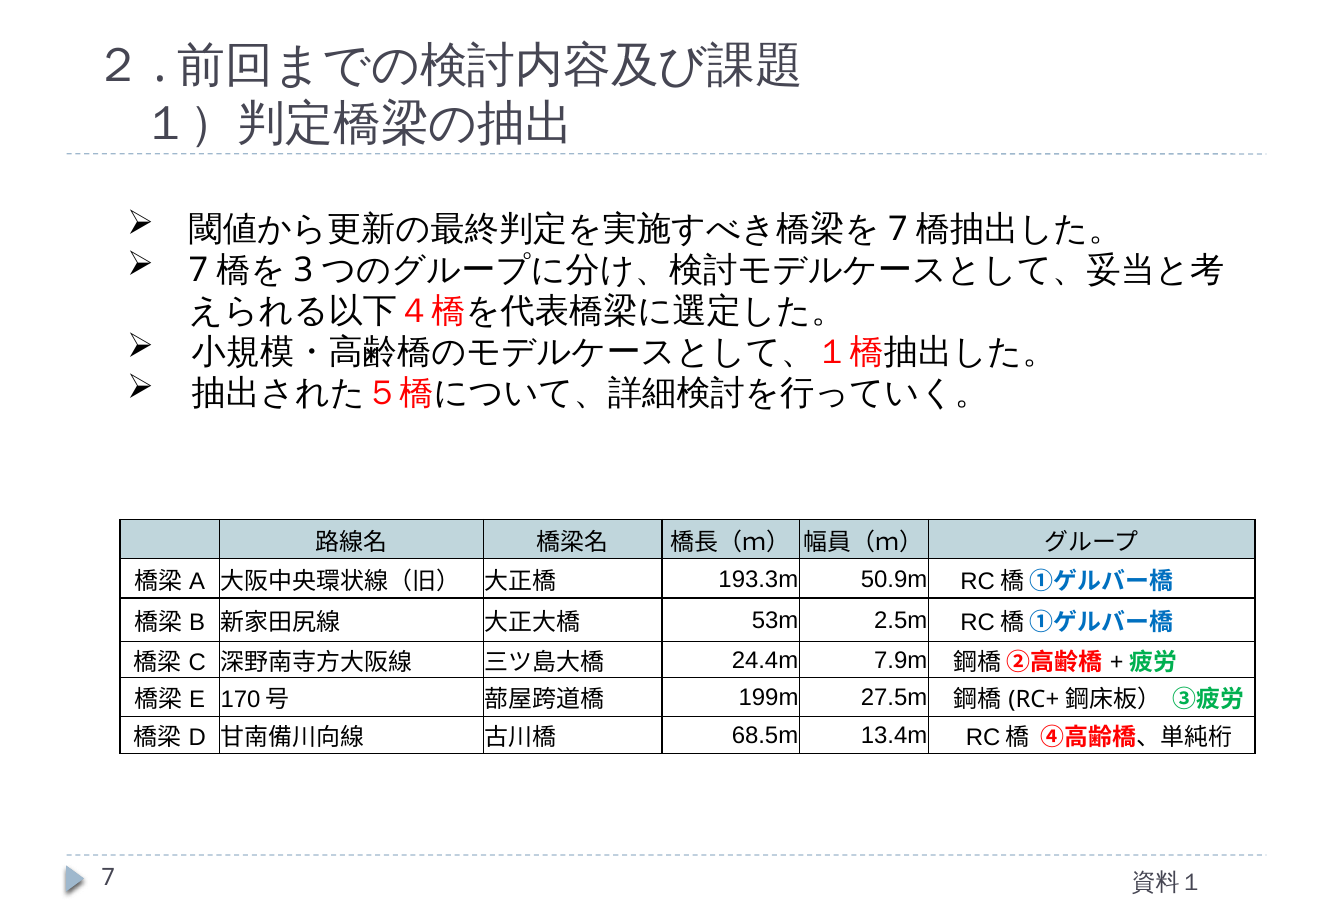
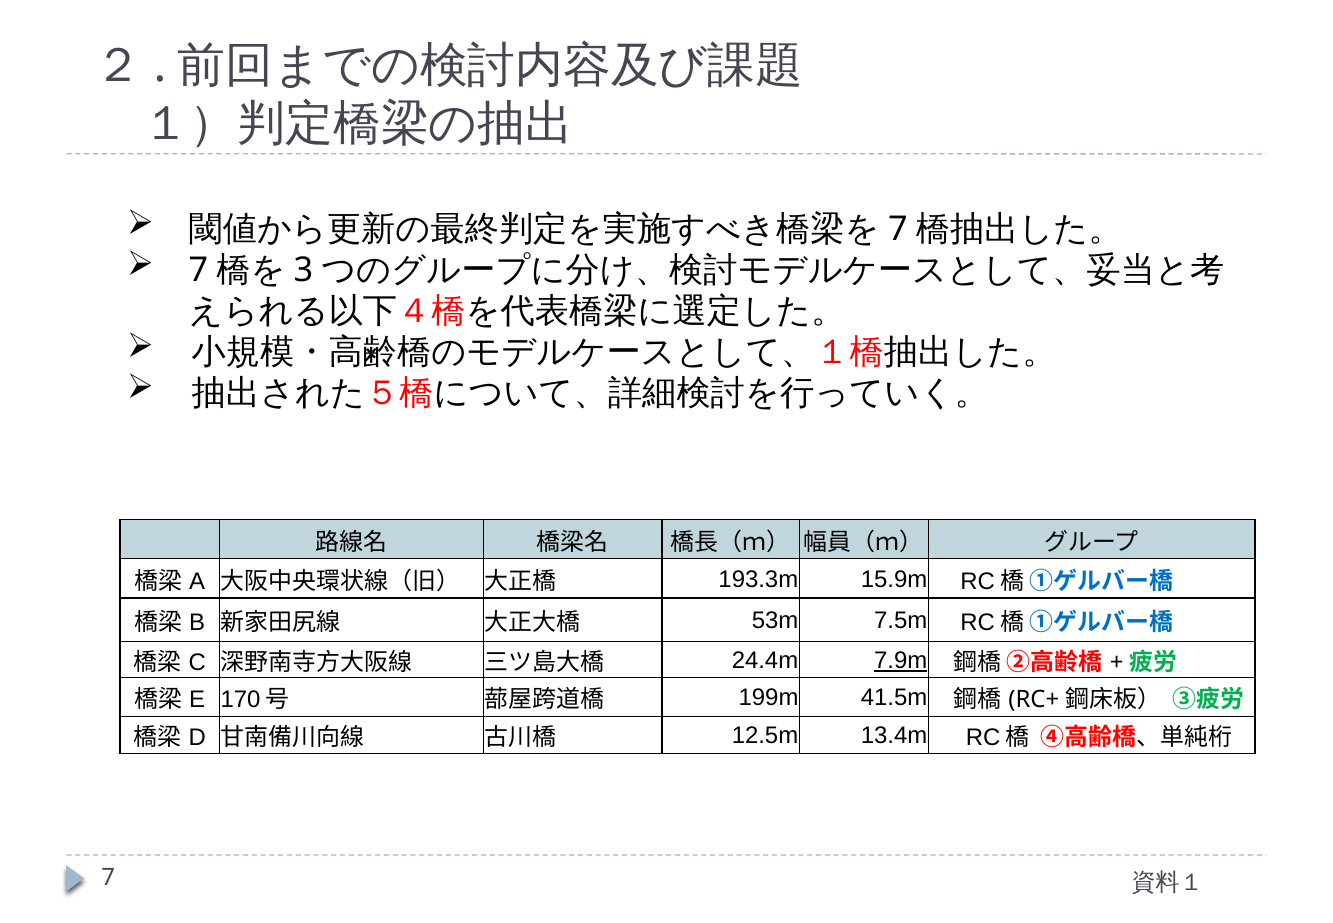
50.9m: 50.9m -> 15.9m
2.5m: 2.5m -> 7.5m
7.9m underline: none -> present
27.5m: 27.5m -> 41.5m
68.5m: 68.5m -> 12.5m
